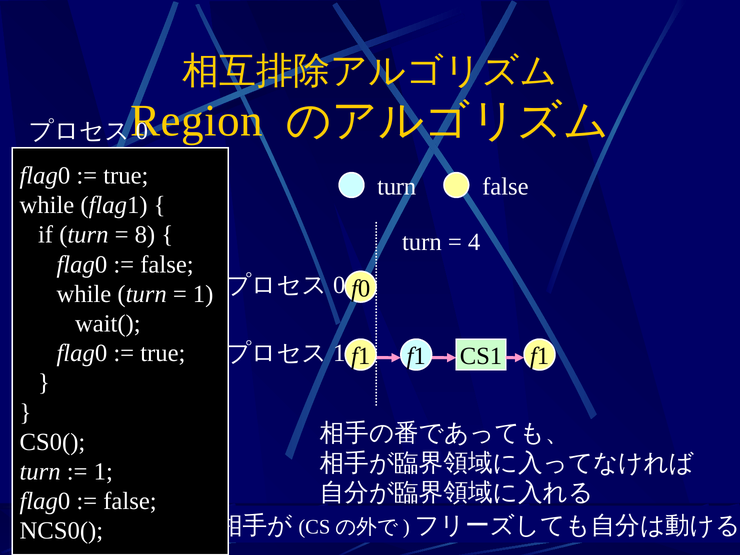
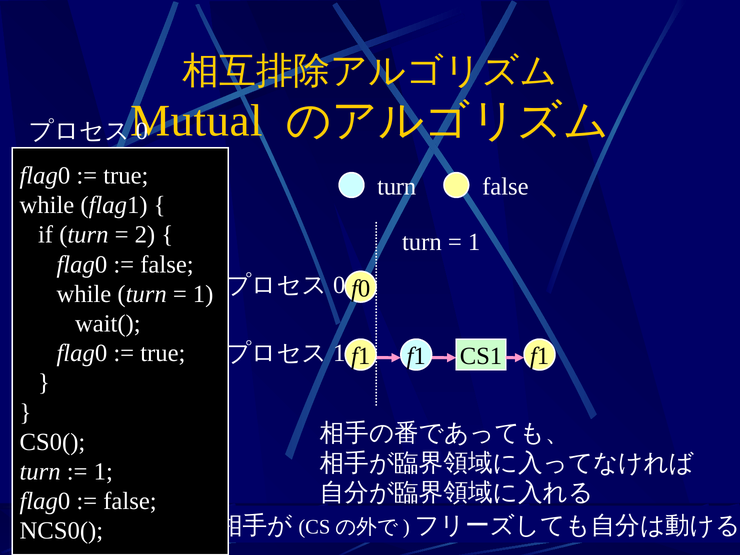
Region: Region -> Mutual
8: 8 -> 2
4 at (474, 242): 4 -> 1
